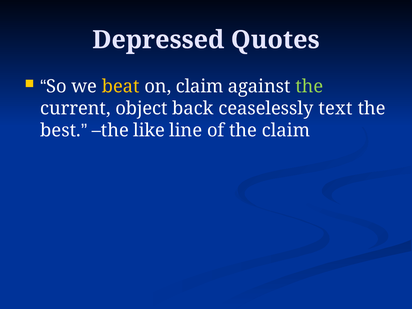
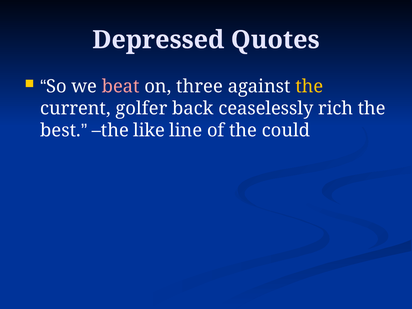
beat colour: yellow -> pink
on claim: claim -> three
the at (309, 86) colour: light green -> yellow
object: object -> golfer
text: text -> rich
the claim: claim -> could
